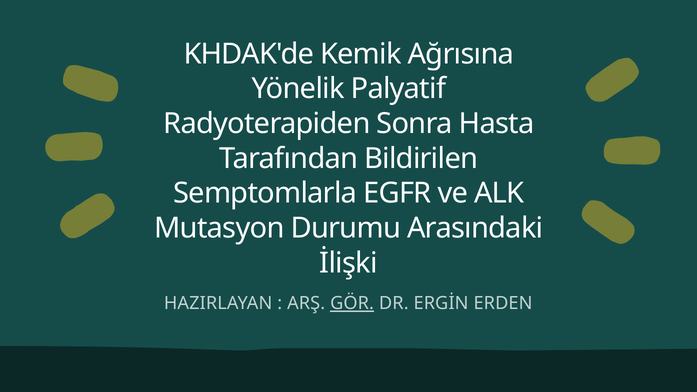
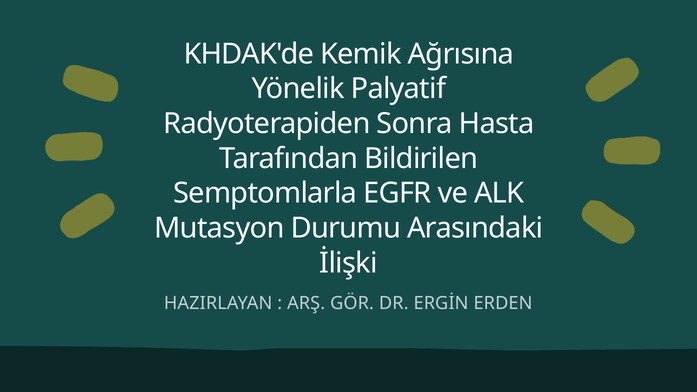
GÖR underline: present -> none
